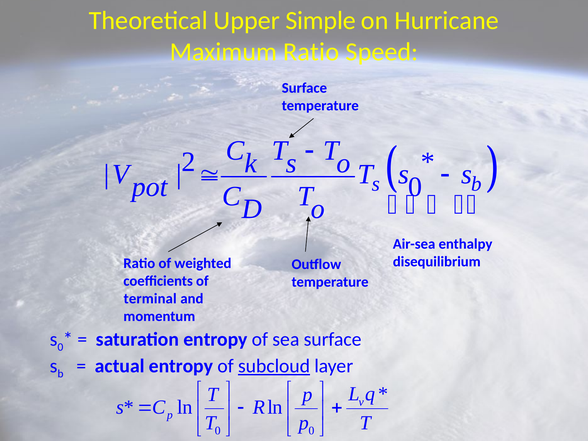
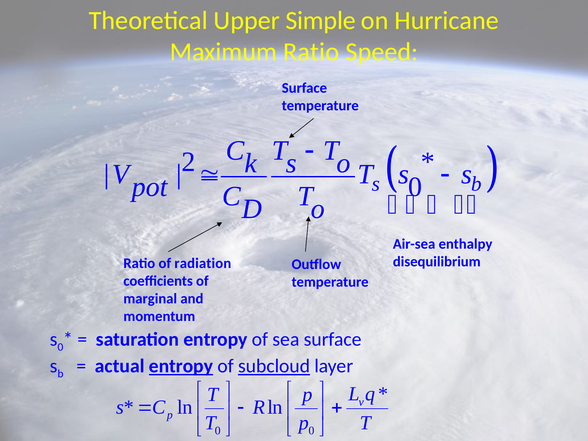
weighted: weighted -> radiation
terminal: terminal -> marginal
entropy at (181, 366) underline: none -> present
